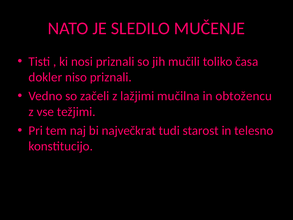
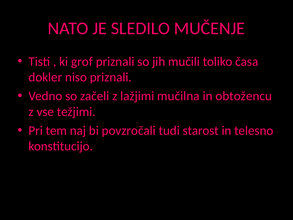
nosi: nosi -> grof
največkrat: največkrat -> povzročali
